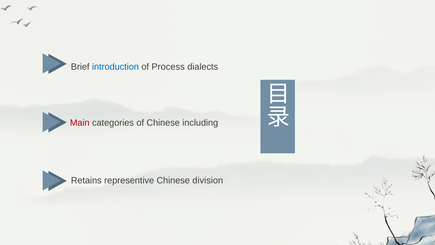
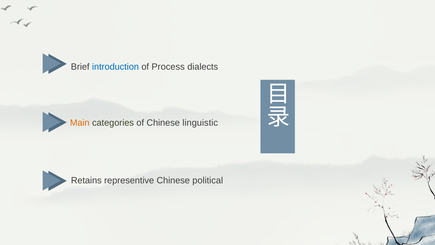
Main colour: red -> orange
including: including -> linguistic
division: division -> political
